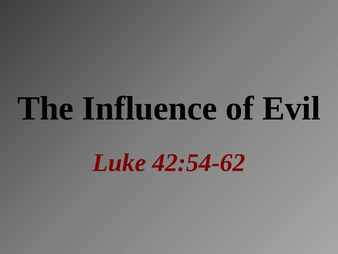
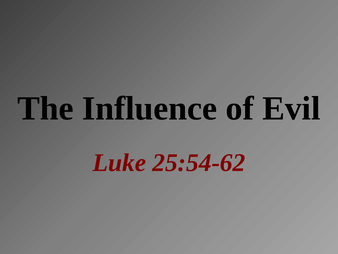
42:54-62: 42:54-62 -> 25:54-62
